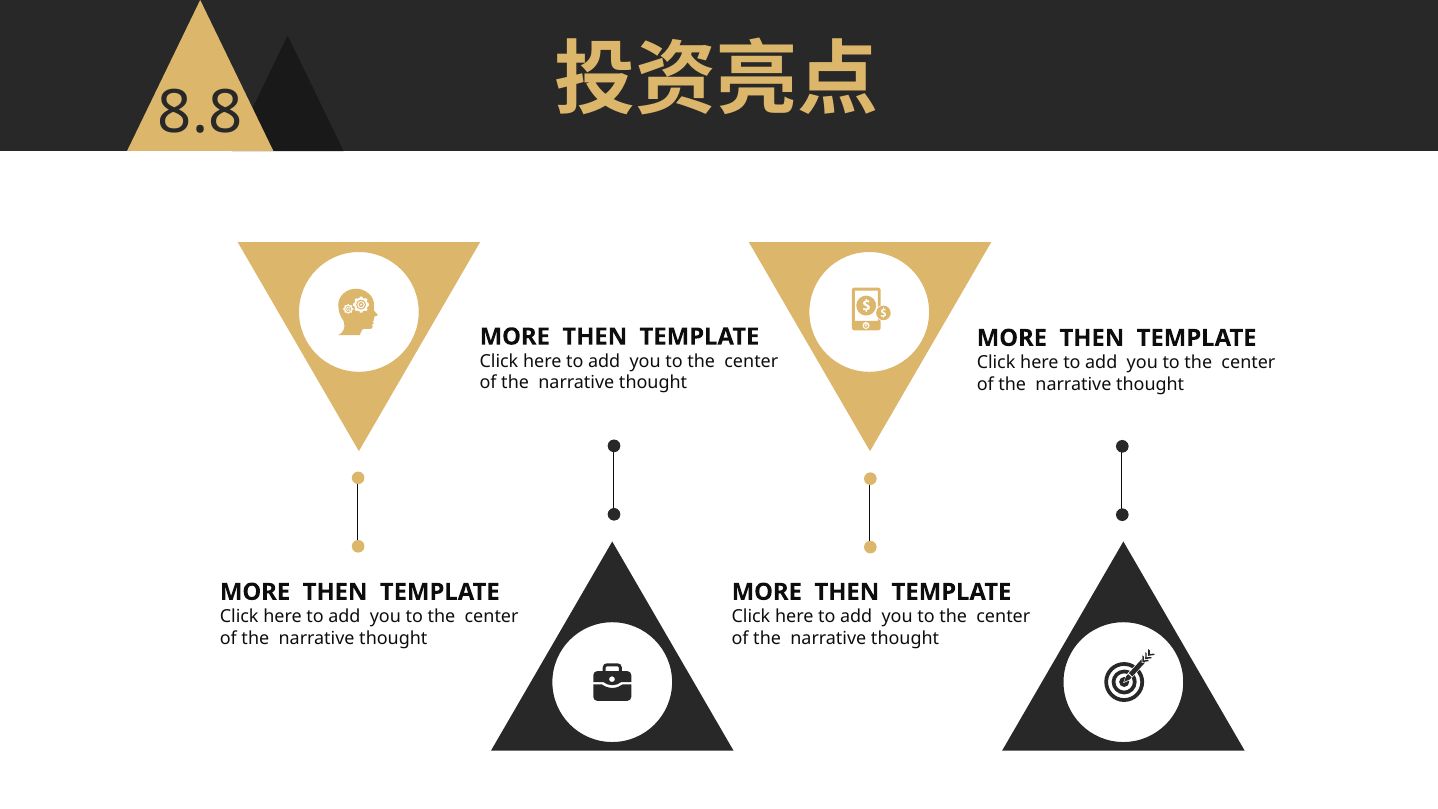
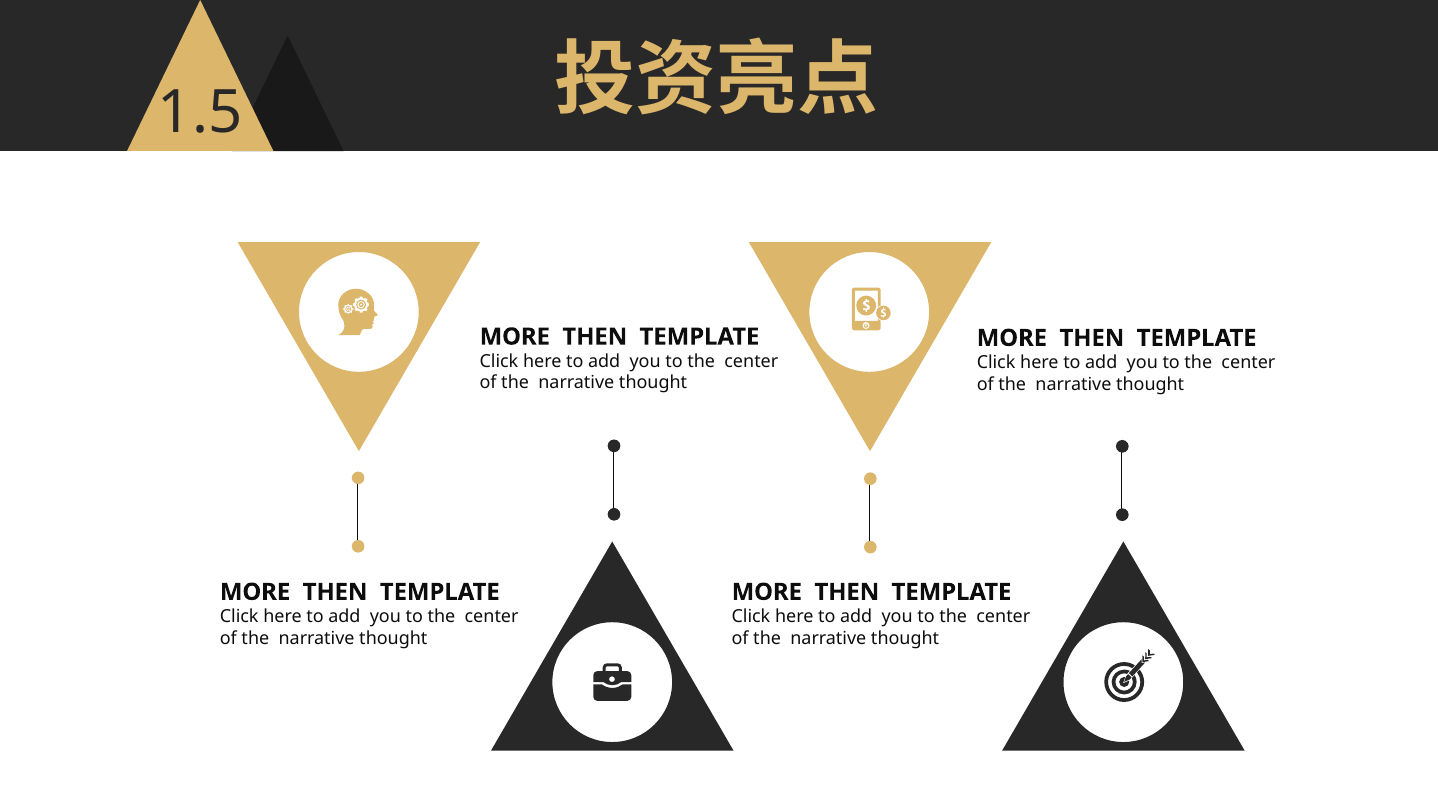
8.8: 8.8 -> 1.5
